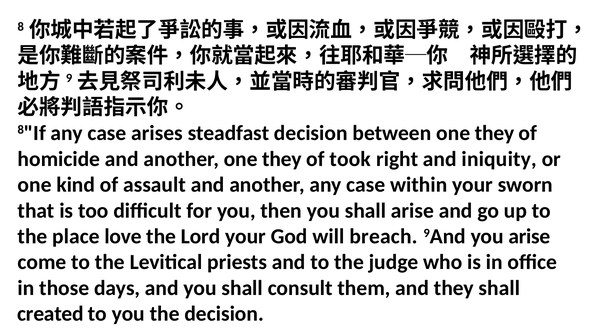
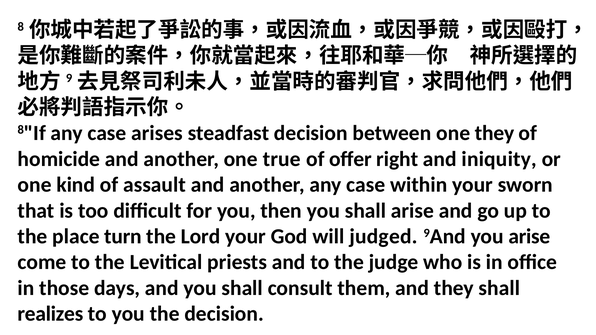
another one they: they -> true
took: took -> offer
love: love -> turn
breach: breach -> judged
created: created -> realizes
